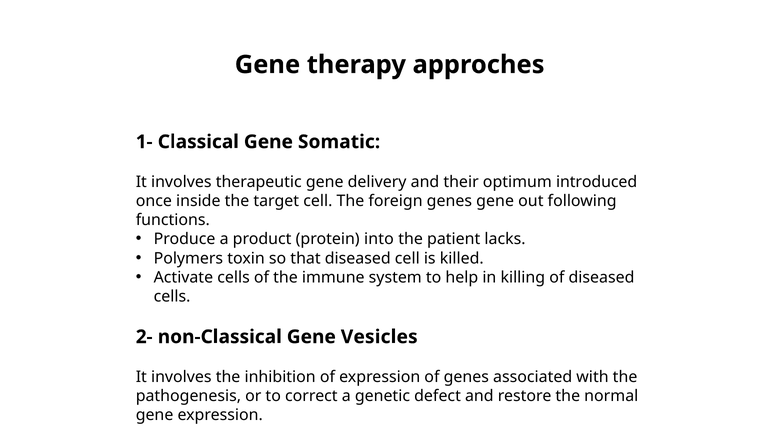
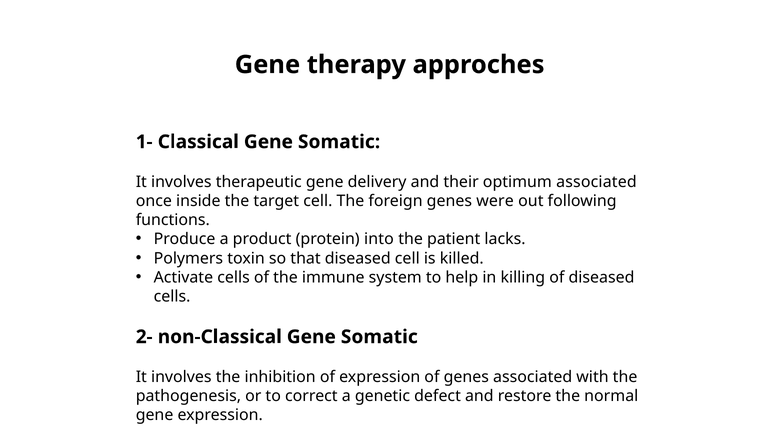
optimum introduced: introduced -> associated
genes gene: gene -> were
non-Classical Gene Vesicles: Vesicles -> Somatic
